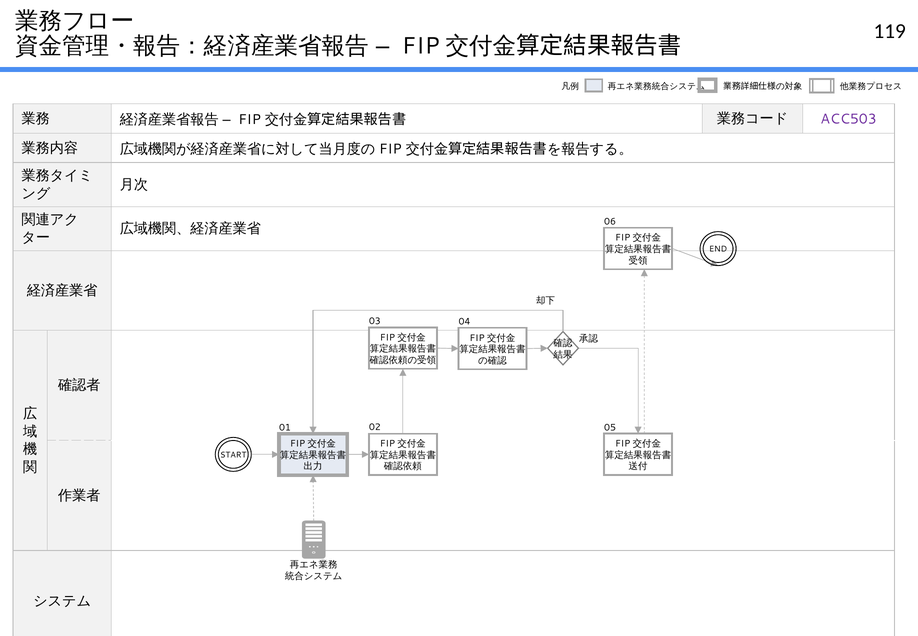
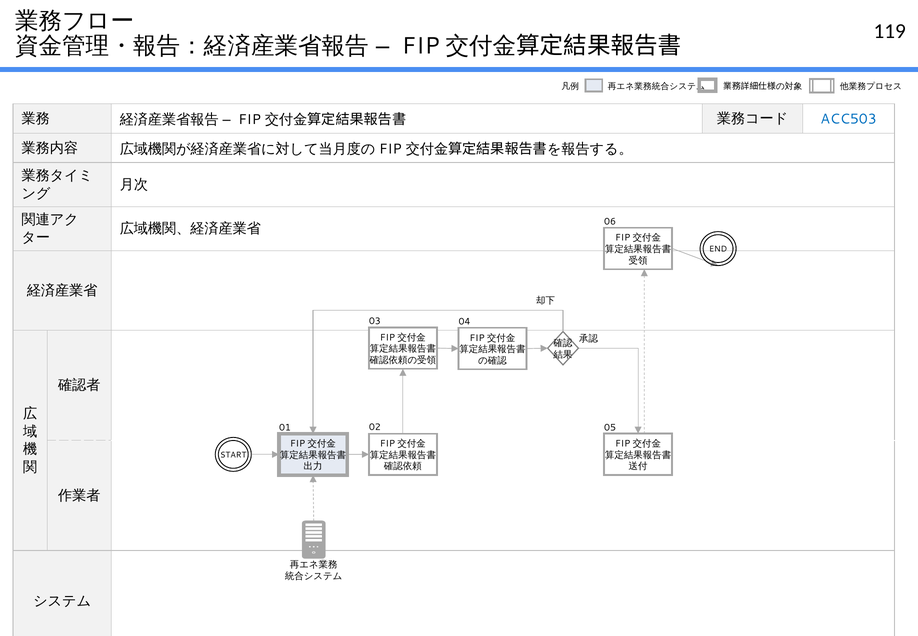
ACC503 colour: purple -> blue
